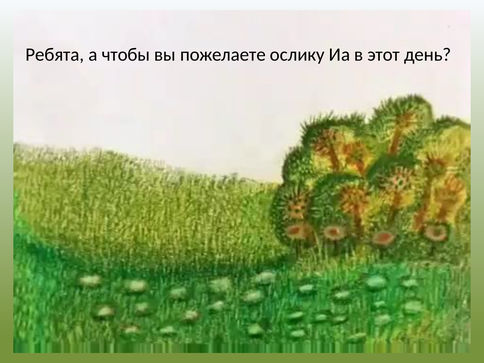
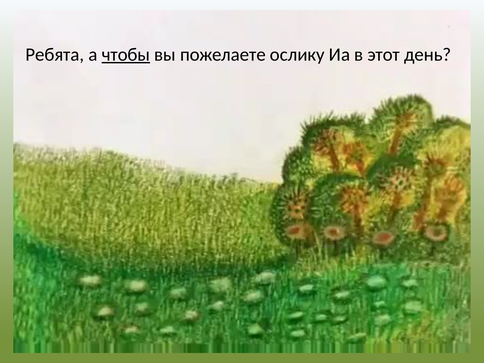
чтобы underline: none -> present
